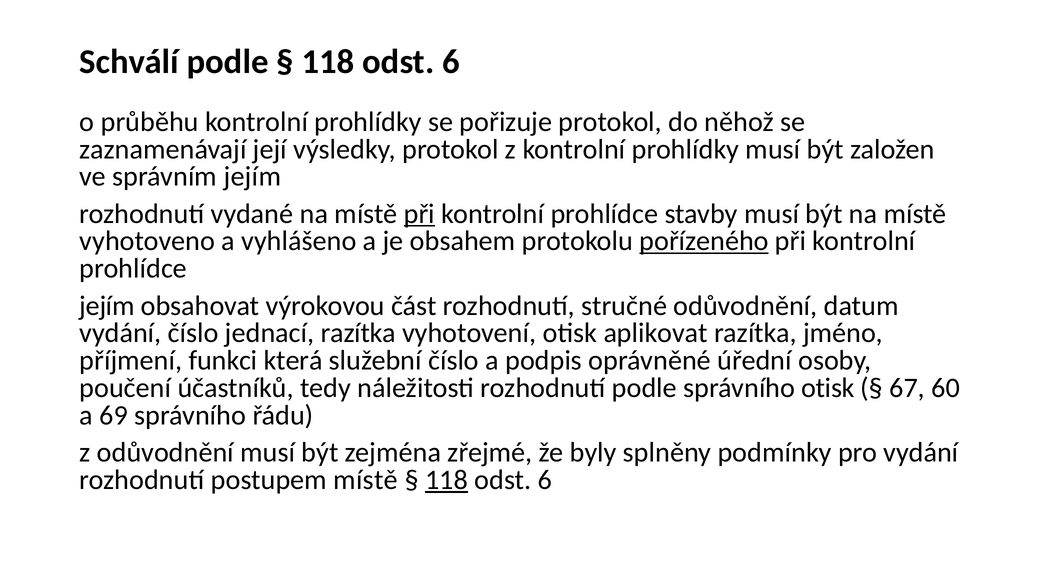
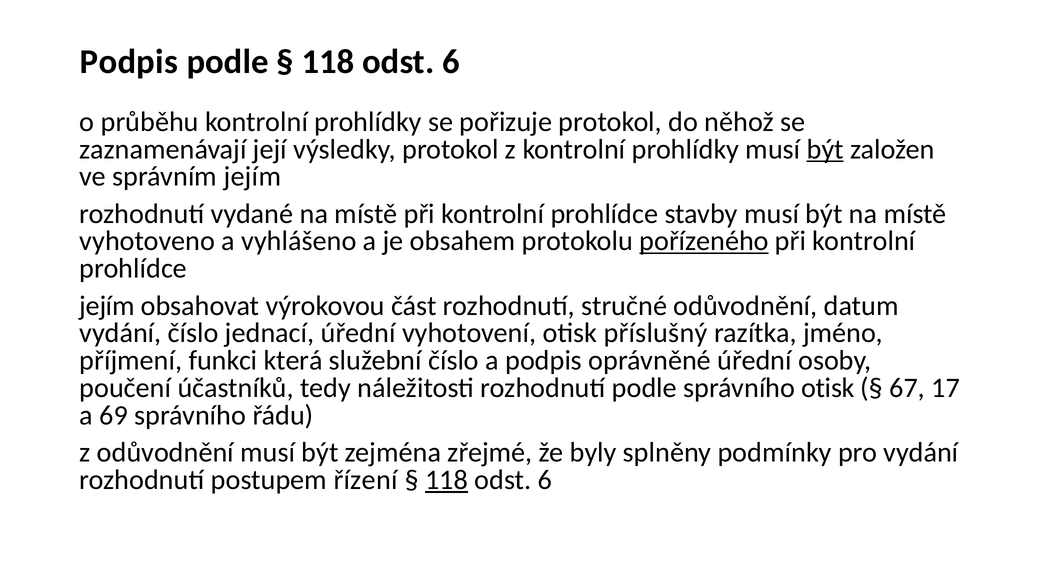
Schválí at (129, 62): Schválí -> Podpis
být at (825, 149) underline: none -> present
při at (419, 214) underline: present -> none
jednací razítka: razítka -> úřední
aplikovat: aplikovat -> příslušný
60: 60 -> 17
postupem místě: místě -> řízení
